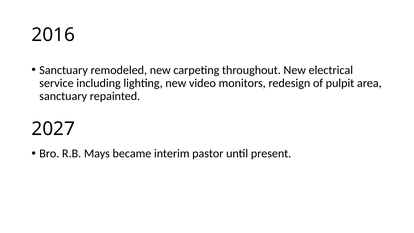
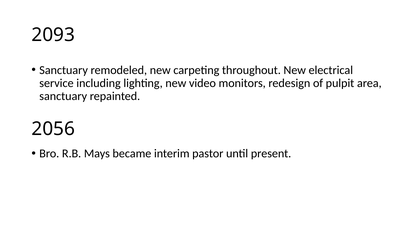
2016: 2016 -> 2093
2027: 2027 -> 2056
